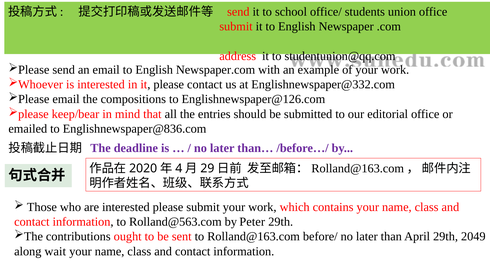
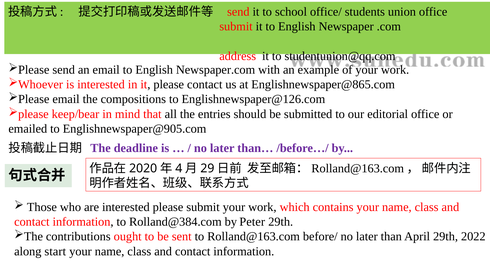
Englishnewspaper@332.com: Englishnewspaper@332.com -> Englishnewspaper@865.com
Englishnewspaper@836.com: Englishnewspaper@836.com -> Englishnewspaper@905.com
Rolland@563.com: Rolland@563.com -> Rolland@384.com
2049: 2049 -> 2022
wait: wait -> start
